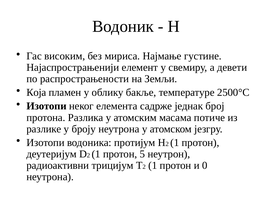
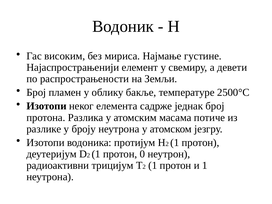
Која at (36, 93): Која -> Број
5: 5 -> 0
и 0: 0 -> 1
